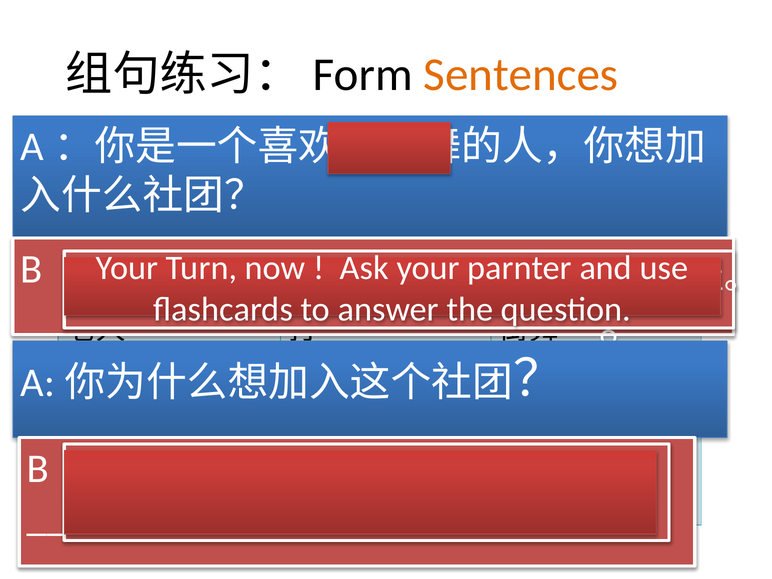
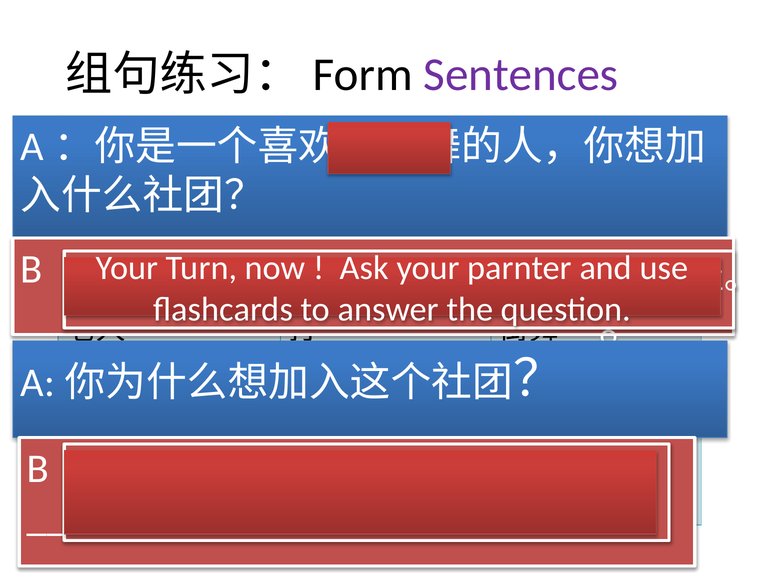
Sentences colour: orange -> purple
